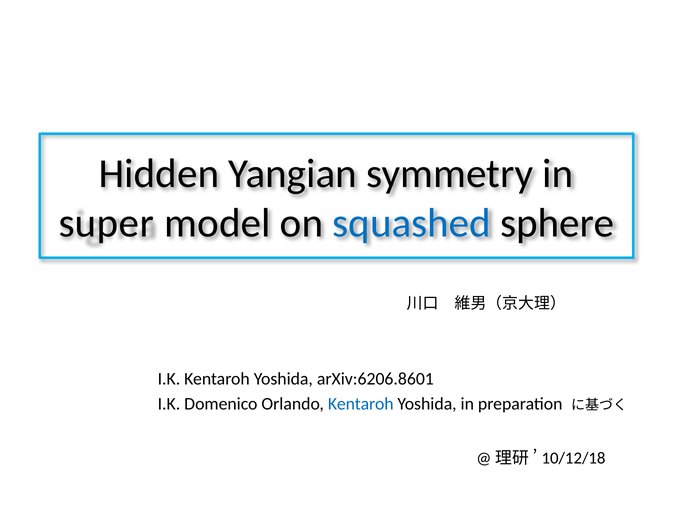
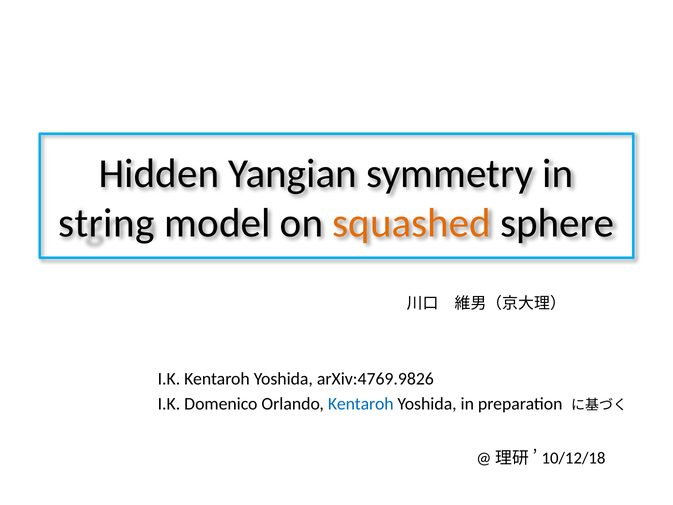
super: super -> string
squashed colour: blue -> orange
arXiv:6206.8601: arXiv:6206.8601 -> arXiv:4769.9826
